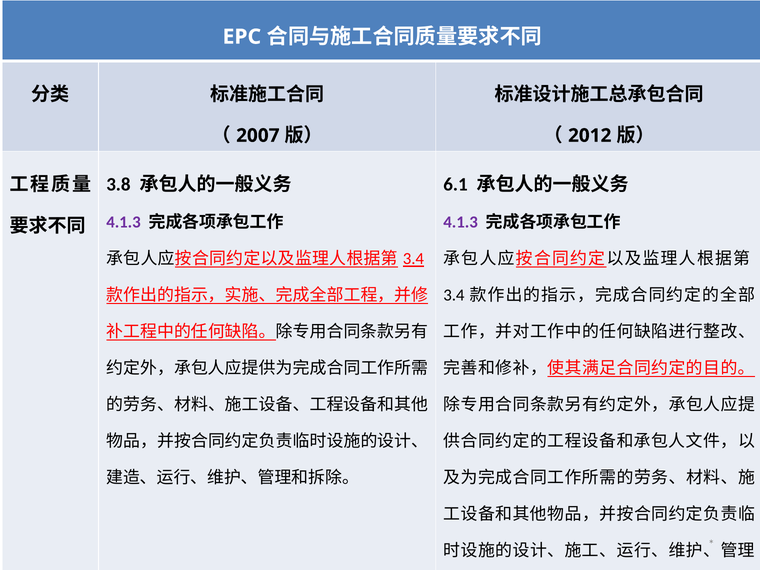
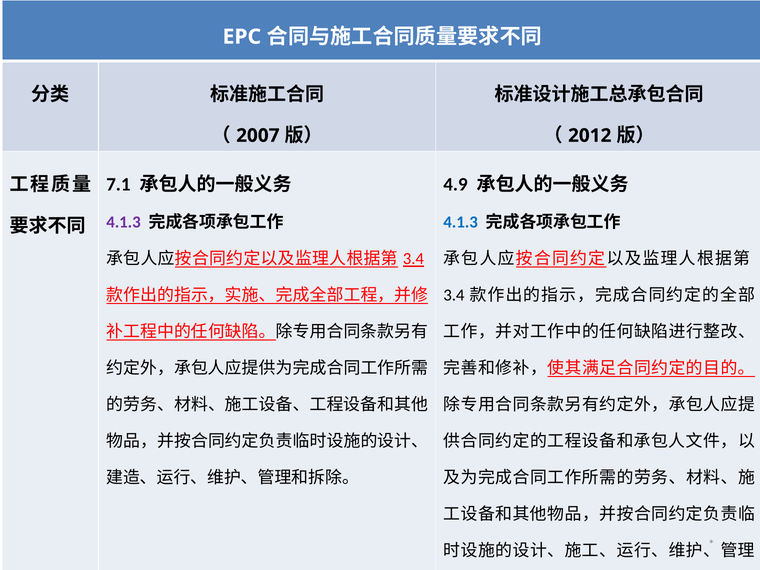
3.8: 3.8 -> 7.1
6.1: 6.1 -> 4.9
4.1.3 at (461, 222) colour: purple -> blue
